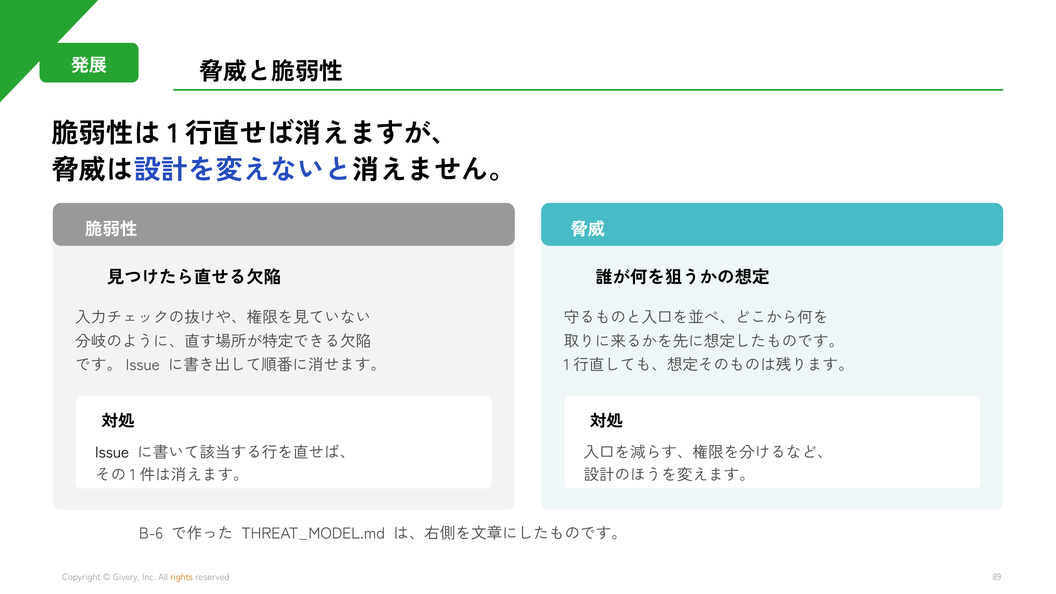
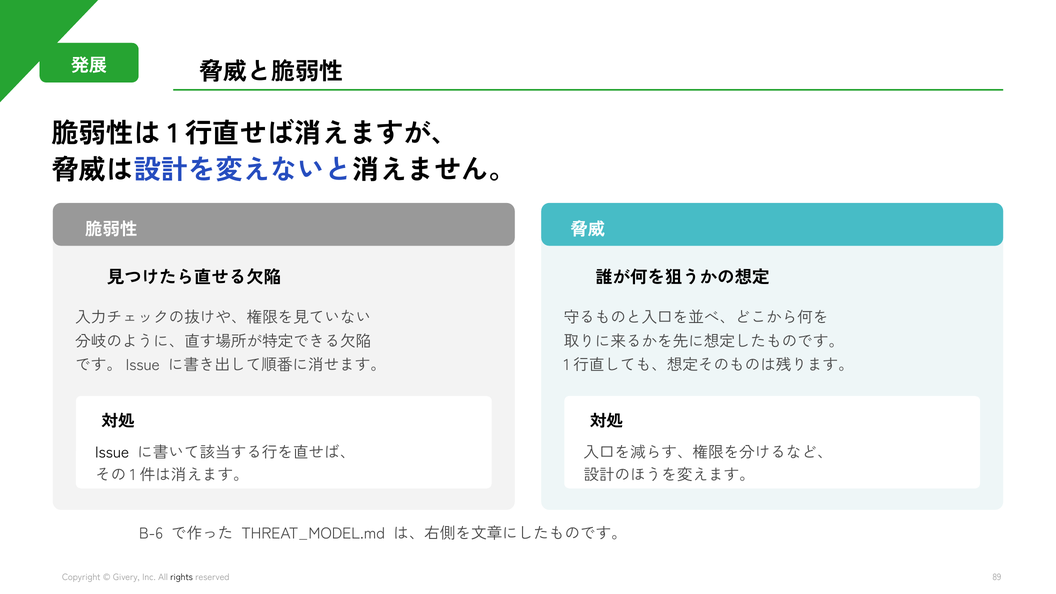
rights colour: orange -> black
